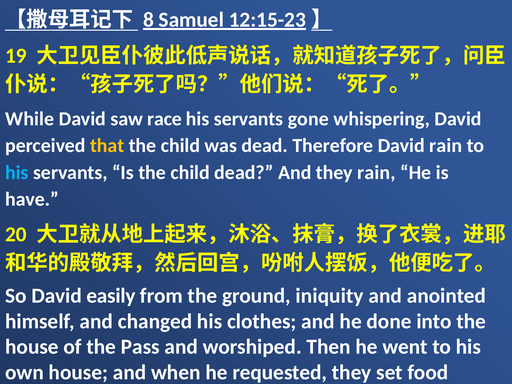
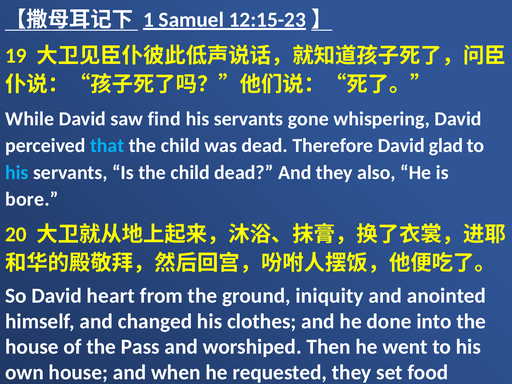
8: 8 -> 1
race: race -> find
that colour: yellow -> light blue
David rain: rain -> glad
they rain: rain -> also
have: have -> bore
easily: easily -> heart
